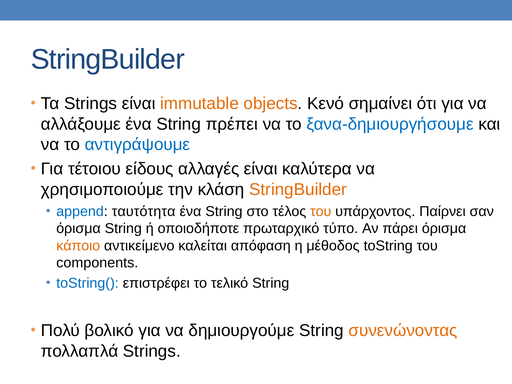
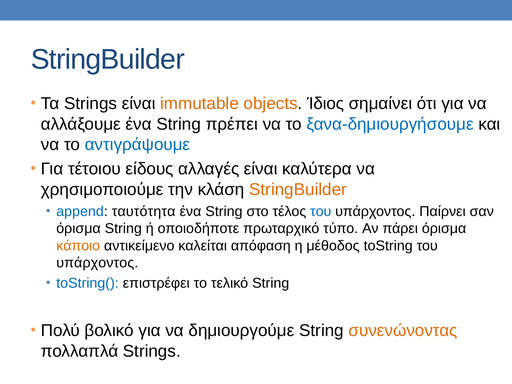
Κενό: Κενό -> Ίδιος
του at (321, 211) colour: orange -> blue
components at (97, 263): components -> υπάρχοντος
